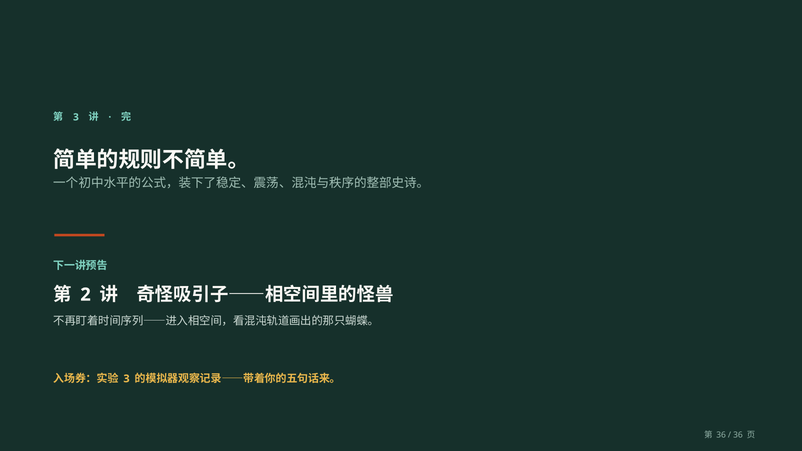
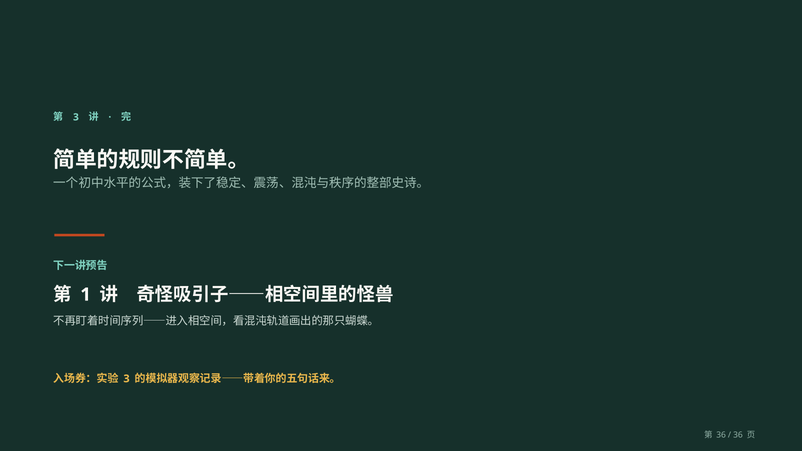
2: 2 -> 1
